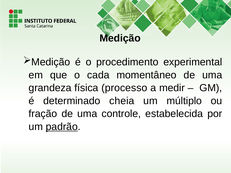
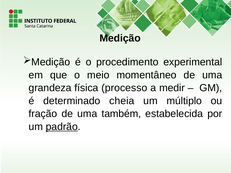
cada: cada -> meio
controle: controle -> também
